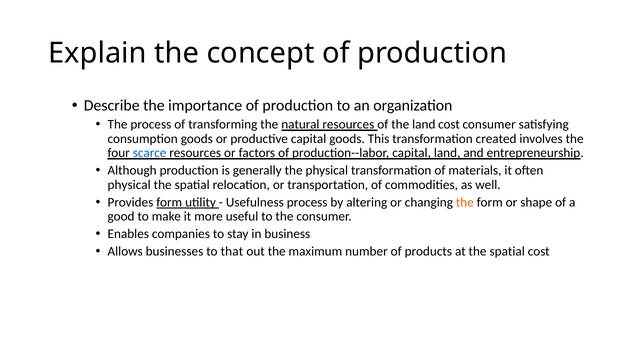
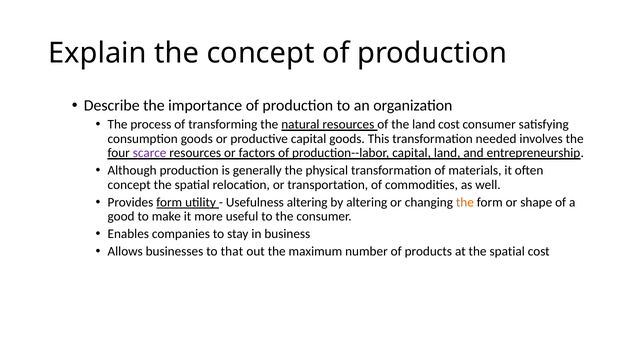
created: created -> needed
scarce colour: blue -> purple
physical at (129, 185): physical -> concept
Usefulness process: process -> altering
